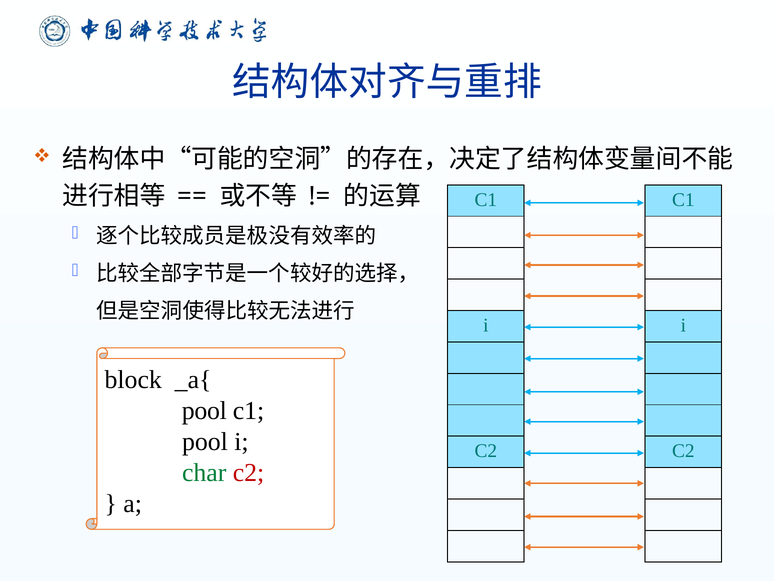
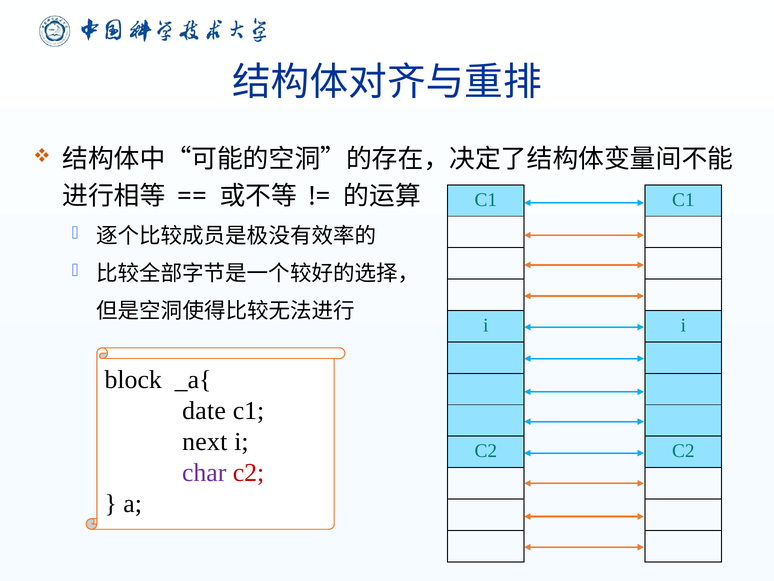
pool at (204, 410): pool -> date
pool at (205, 441): pool -> next
char colour: green -> purple
